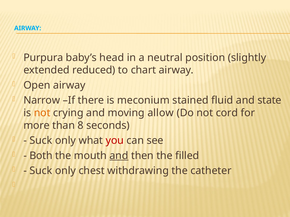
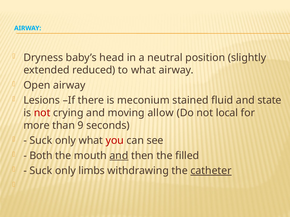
Purpura: Purpura -> Dryness
to chart: chart -> what
Narrow: Narrow -> Lesions
not at (42, 113) colour: orange -> red
cord: cord -> local
8: 8 -> 9
chest: chest -> limbs
catheter underline: none -> present
